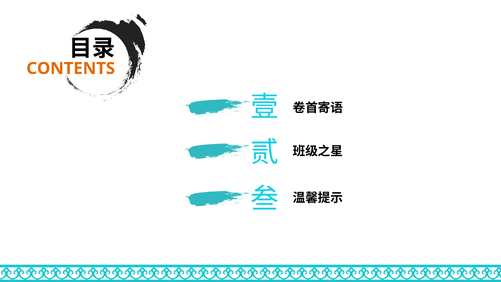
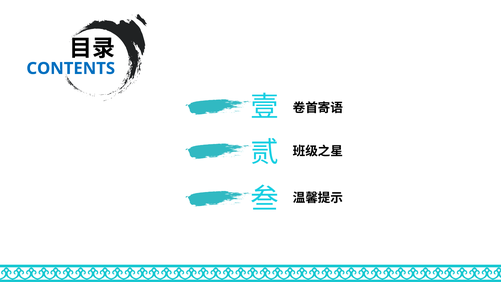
CONTENTS colour: orange -> blue
